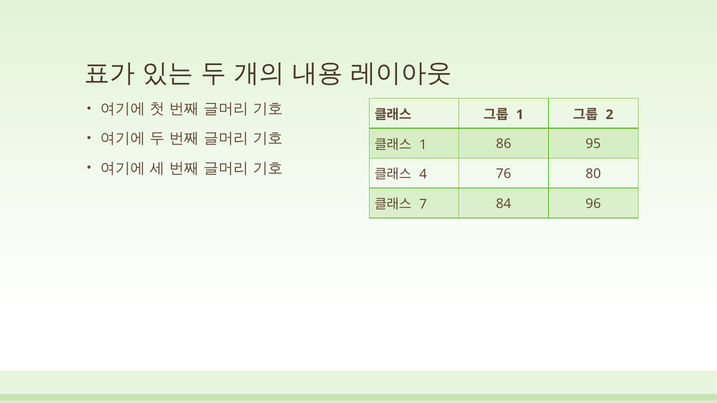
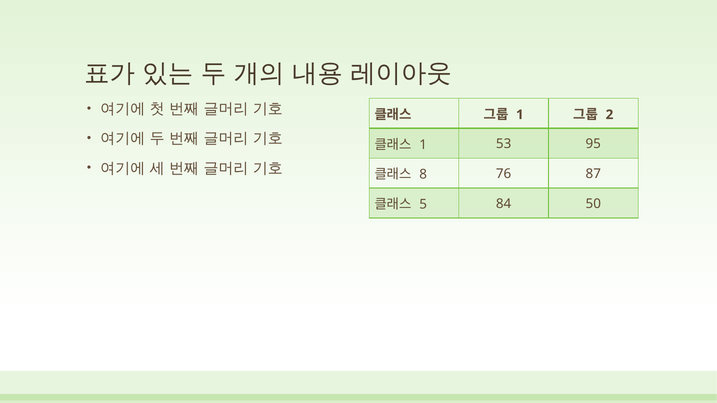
86: 86 -> 53
4: 4 -> 8
80: 80 -> 87
7: 7 -> 5
96: 96 -> 50
